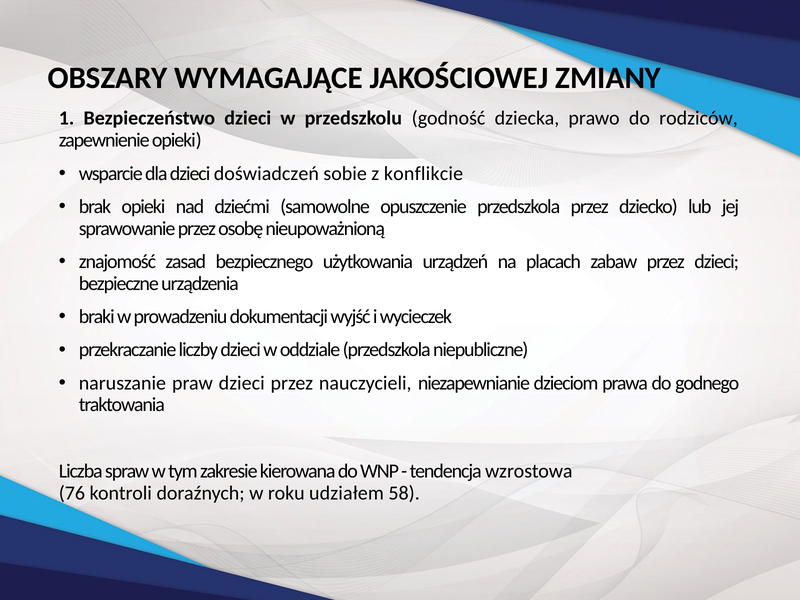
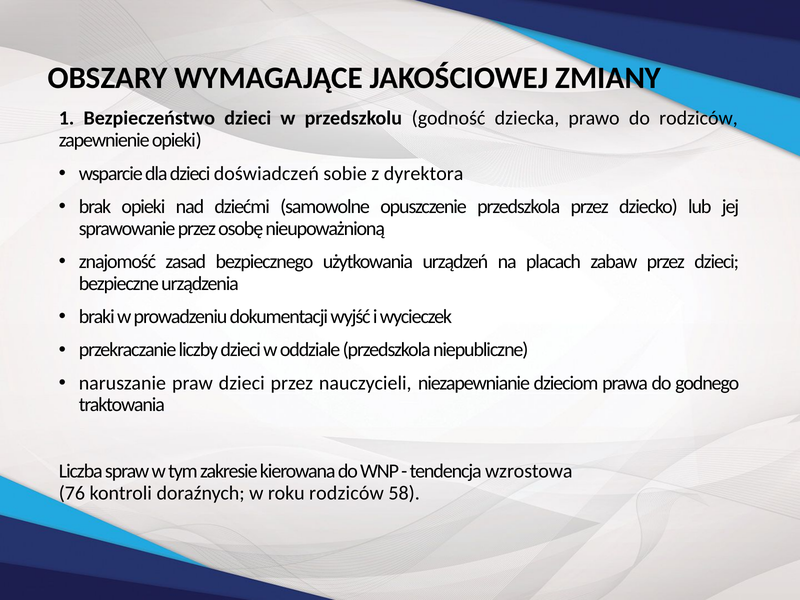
konflikcie: konflikcie -> dyrektora
roku udziałem: udziałem -> rodziców
